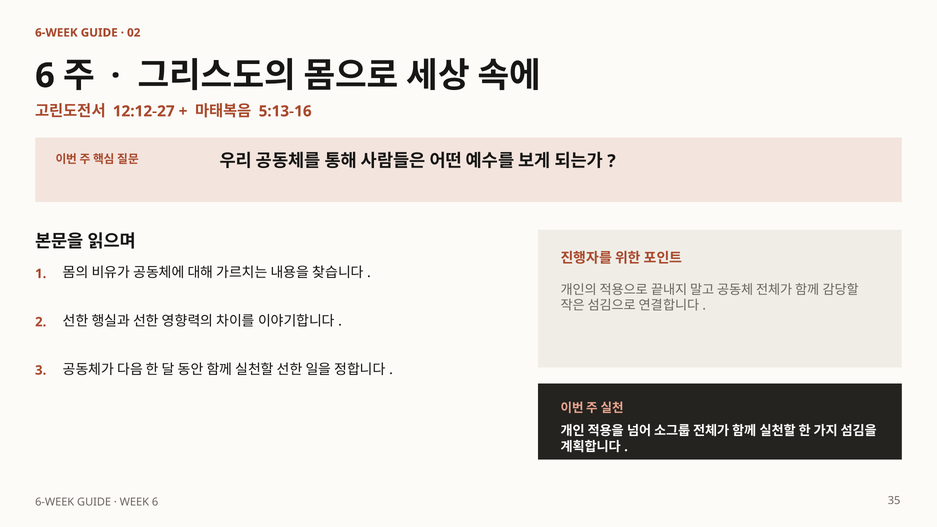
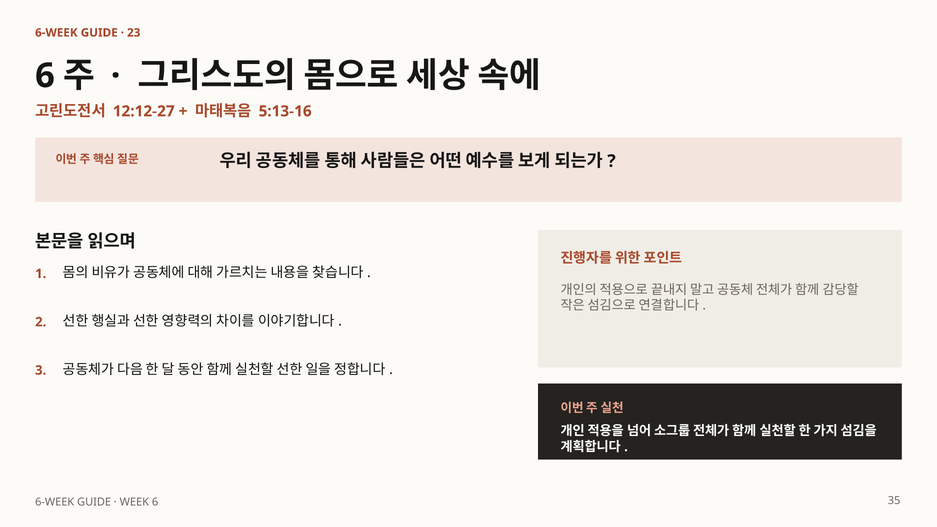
02: 02 -> 23
